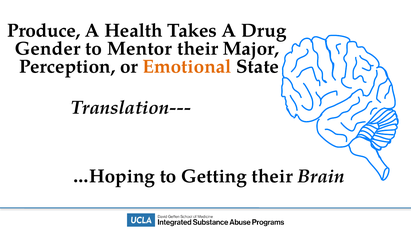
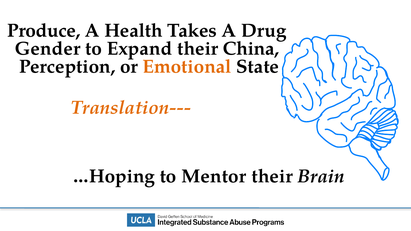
Mentor: Mentor -> Expand
Major: Major -> China
Translation--- colour: black -> orange
Getting: Getting -> Mentor
